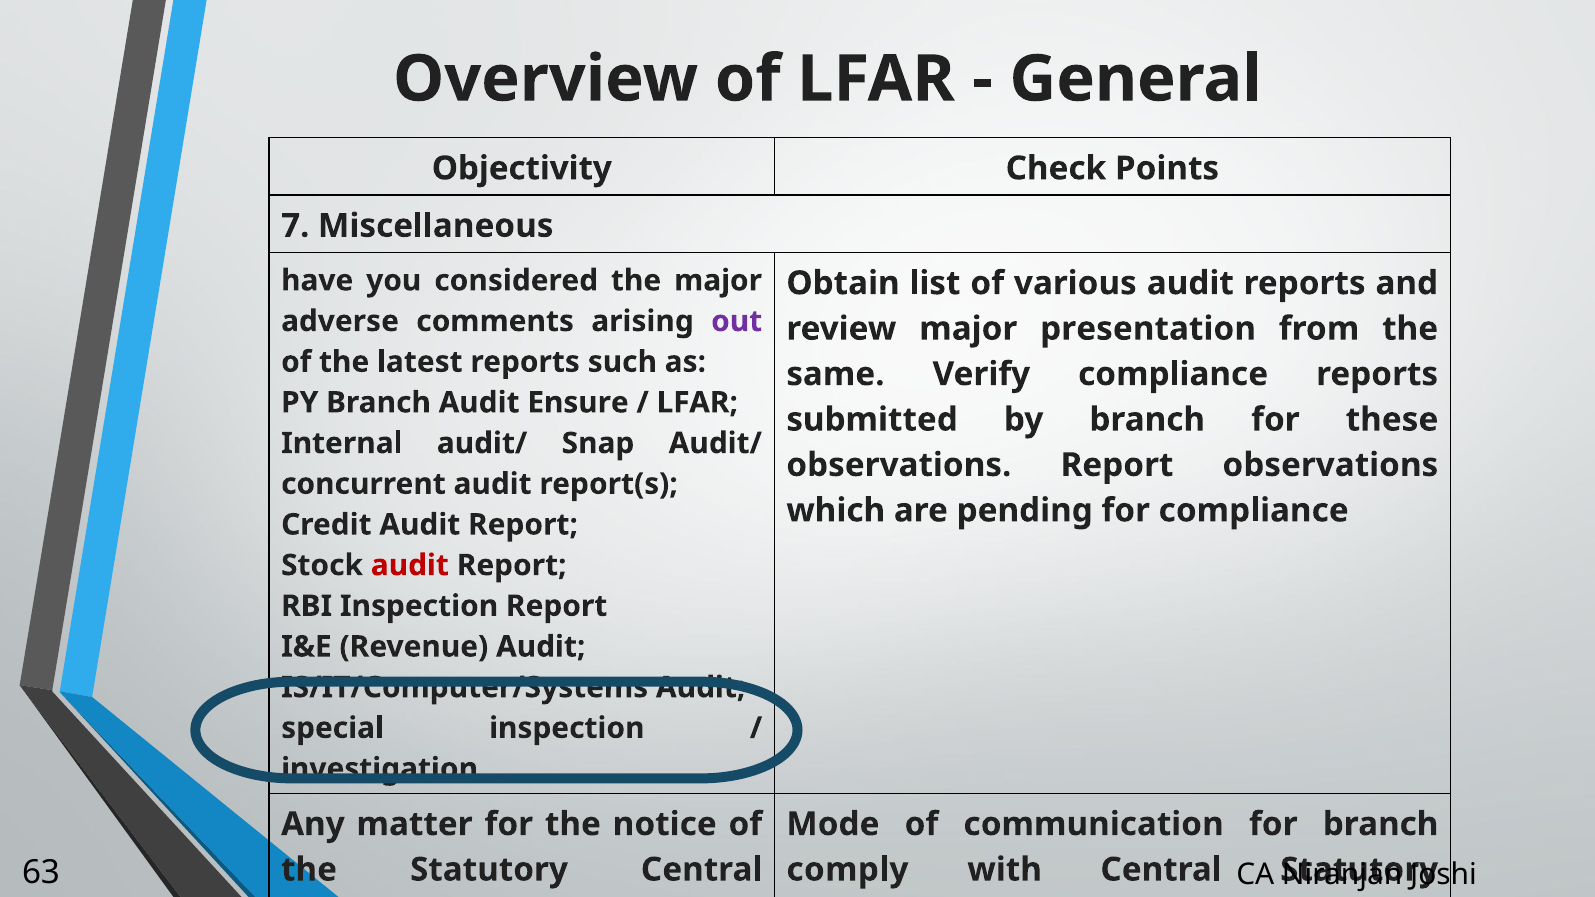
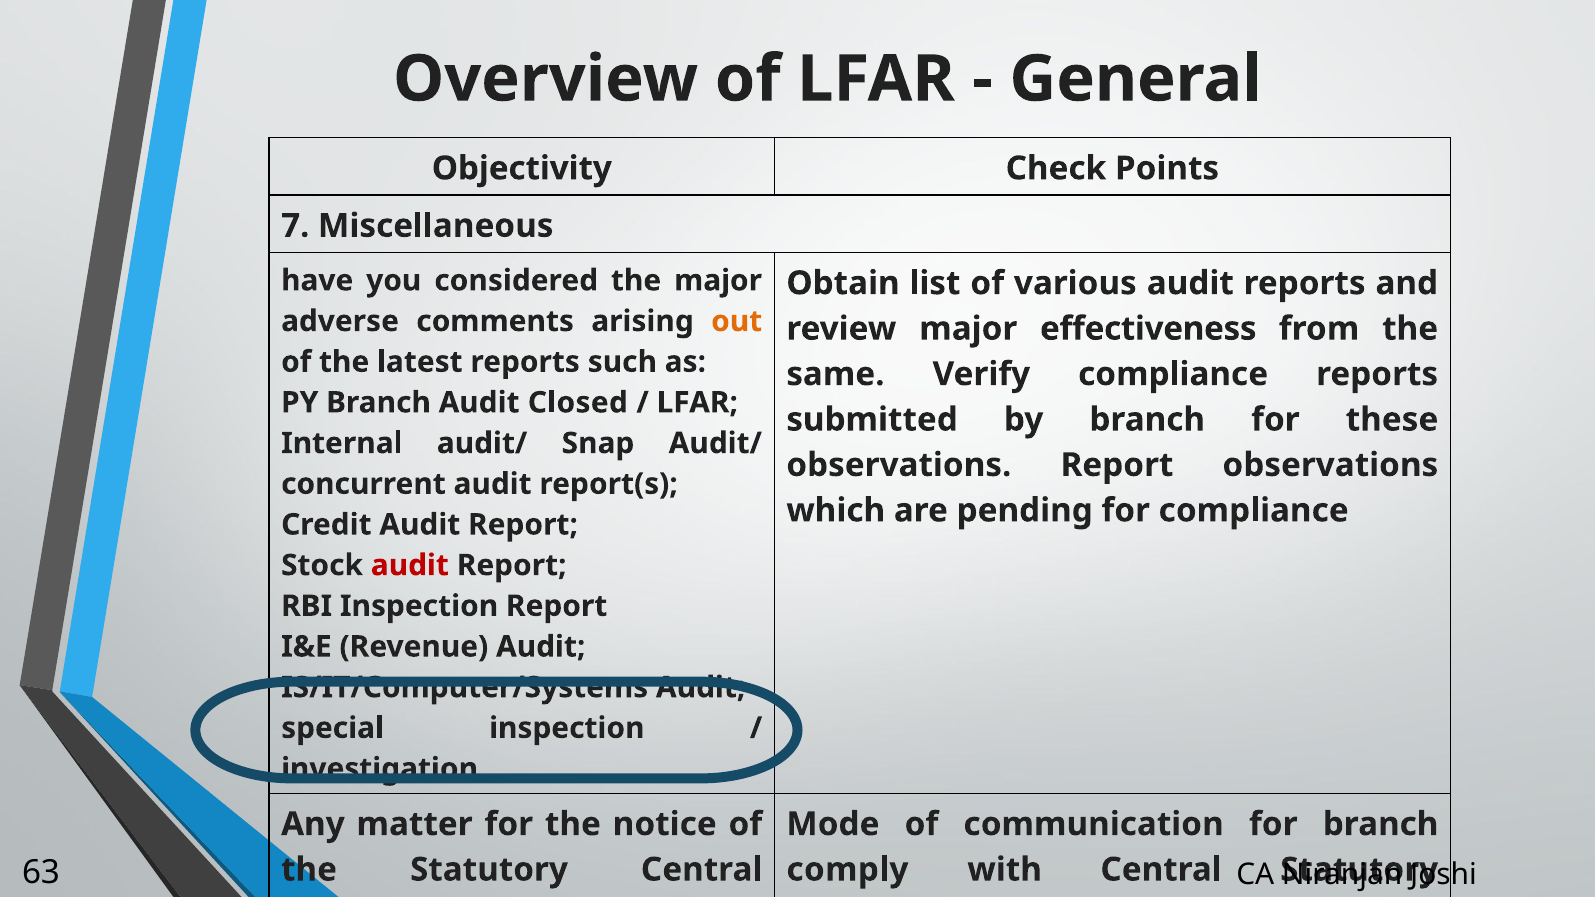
out colour: purple -> orange
presentation: presentation -> effectiveness
Ensure: Ensure -> Closed
